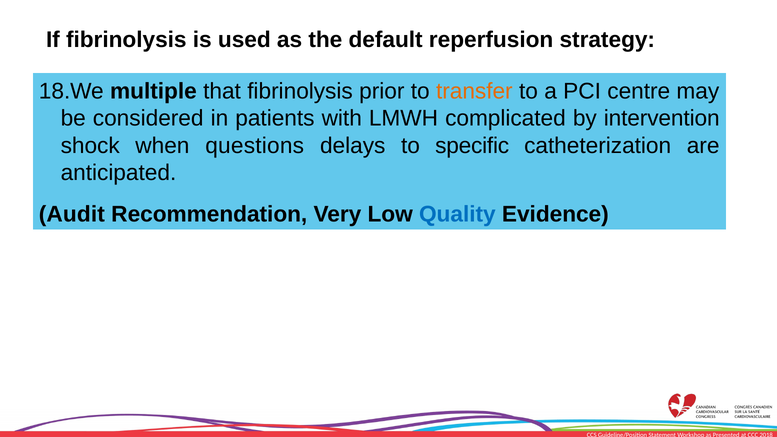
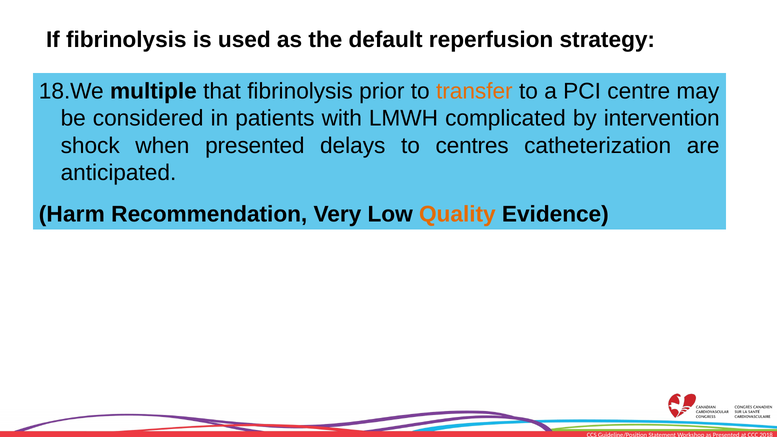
when questions: questions -> presented
specific: specific -> centres
Audit: Audit -> Harm
Quality colour: blue -> orange
